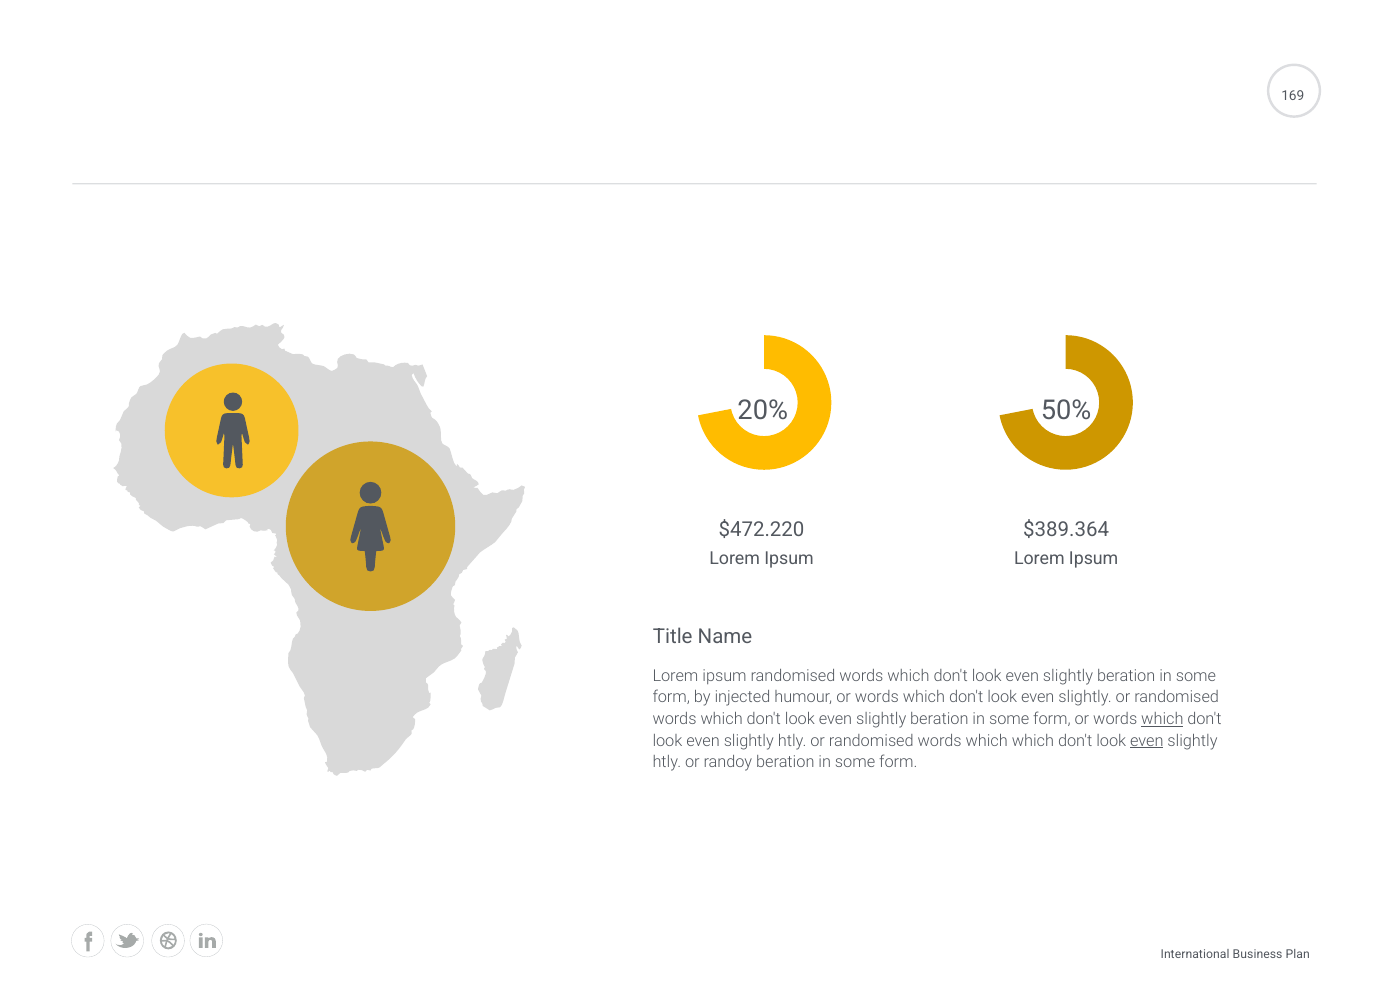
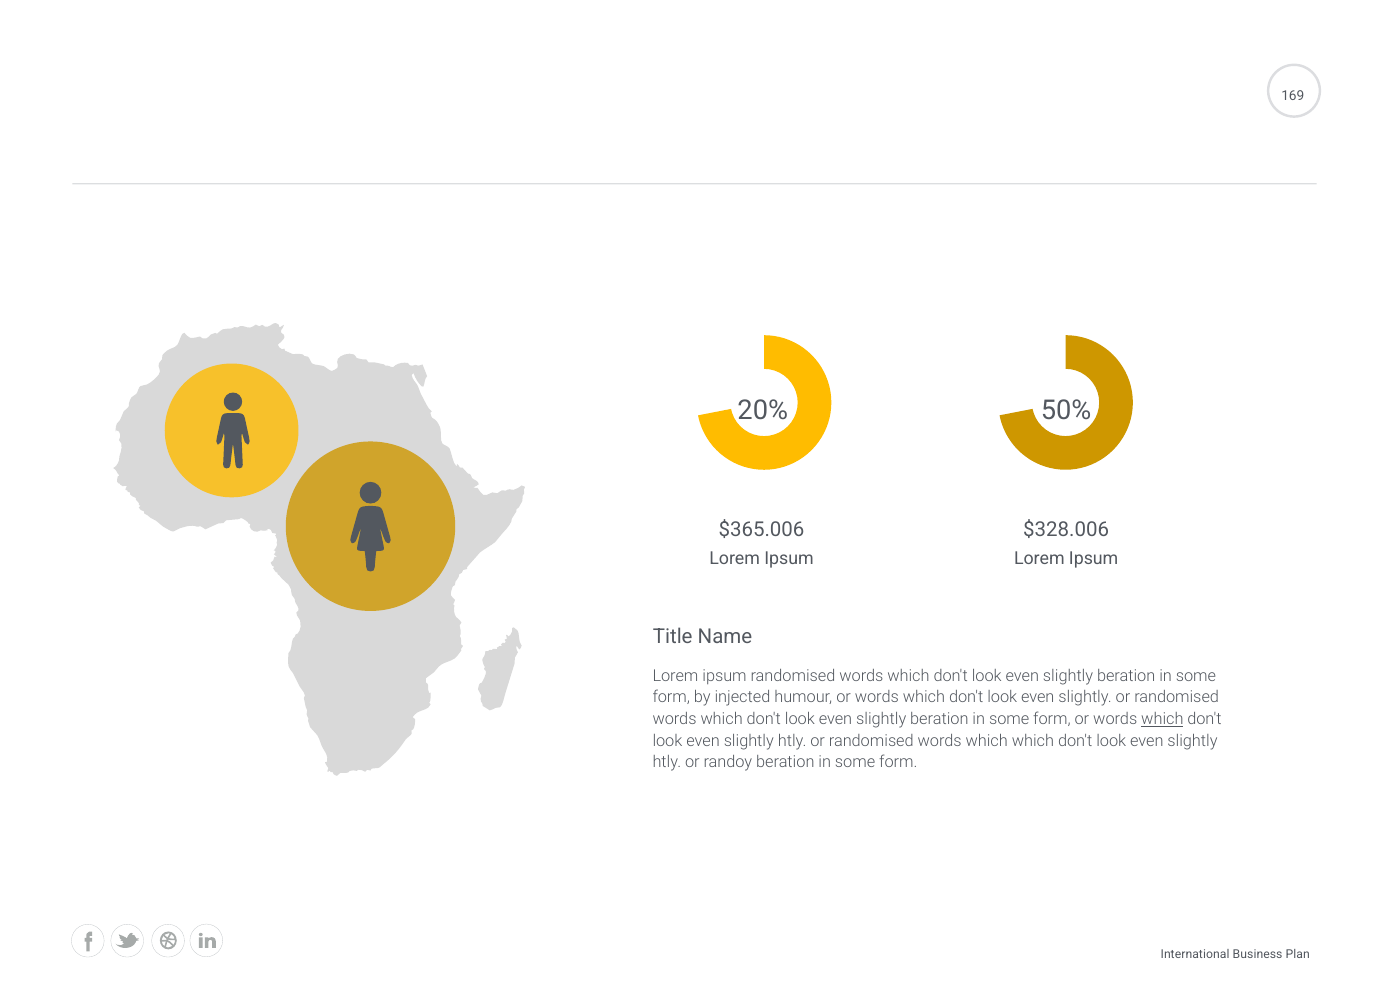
$472.220: $472.220 -> $365.006
$389.364: $389.364 -> $328.006
even at (1147, 740) underline: present -> none
